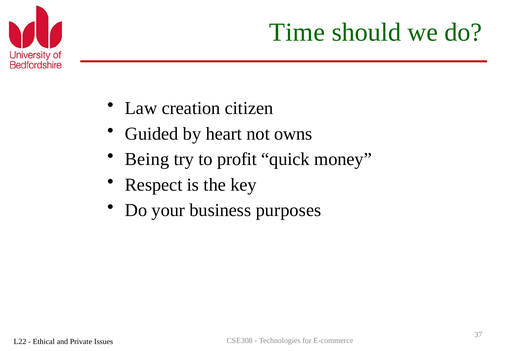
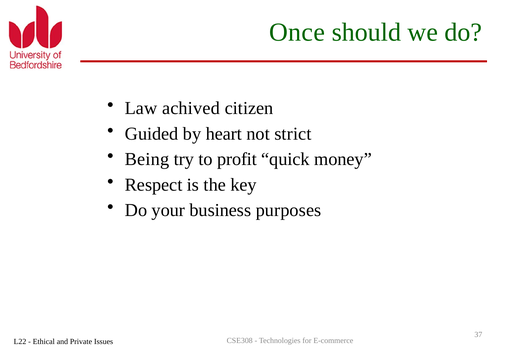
Time: Time -> Once
creation: creation -> achived
owns: owns -> strict
